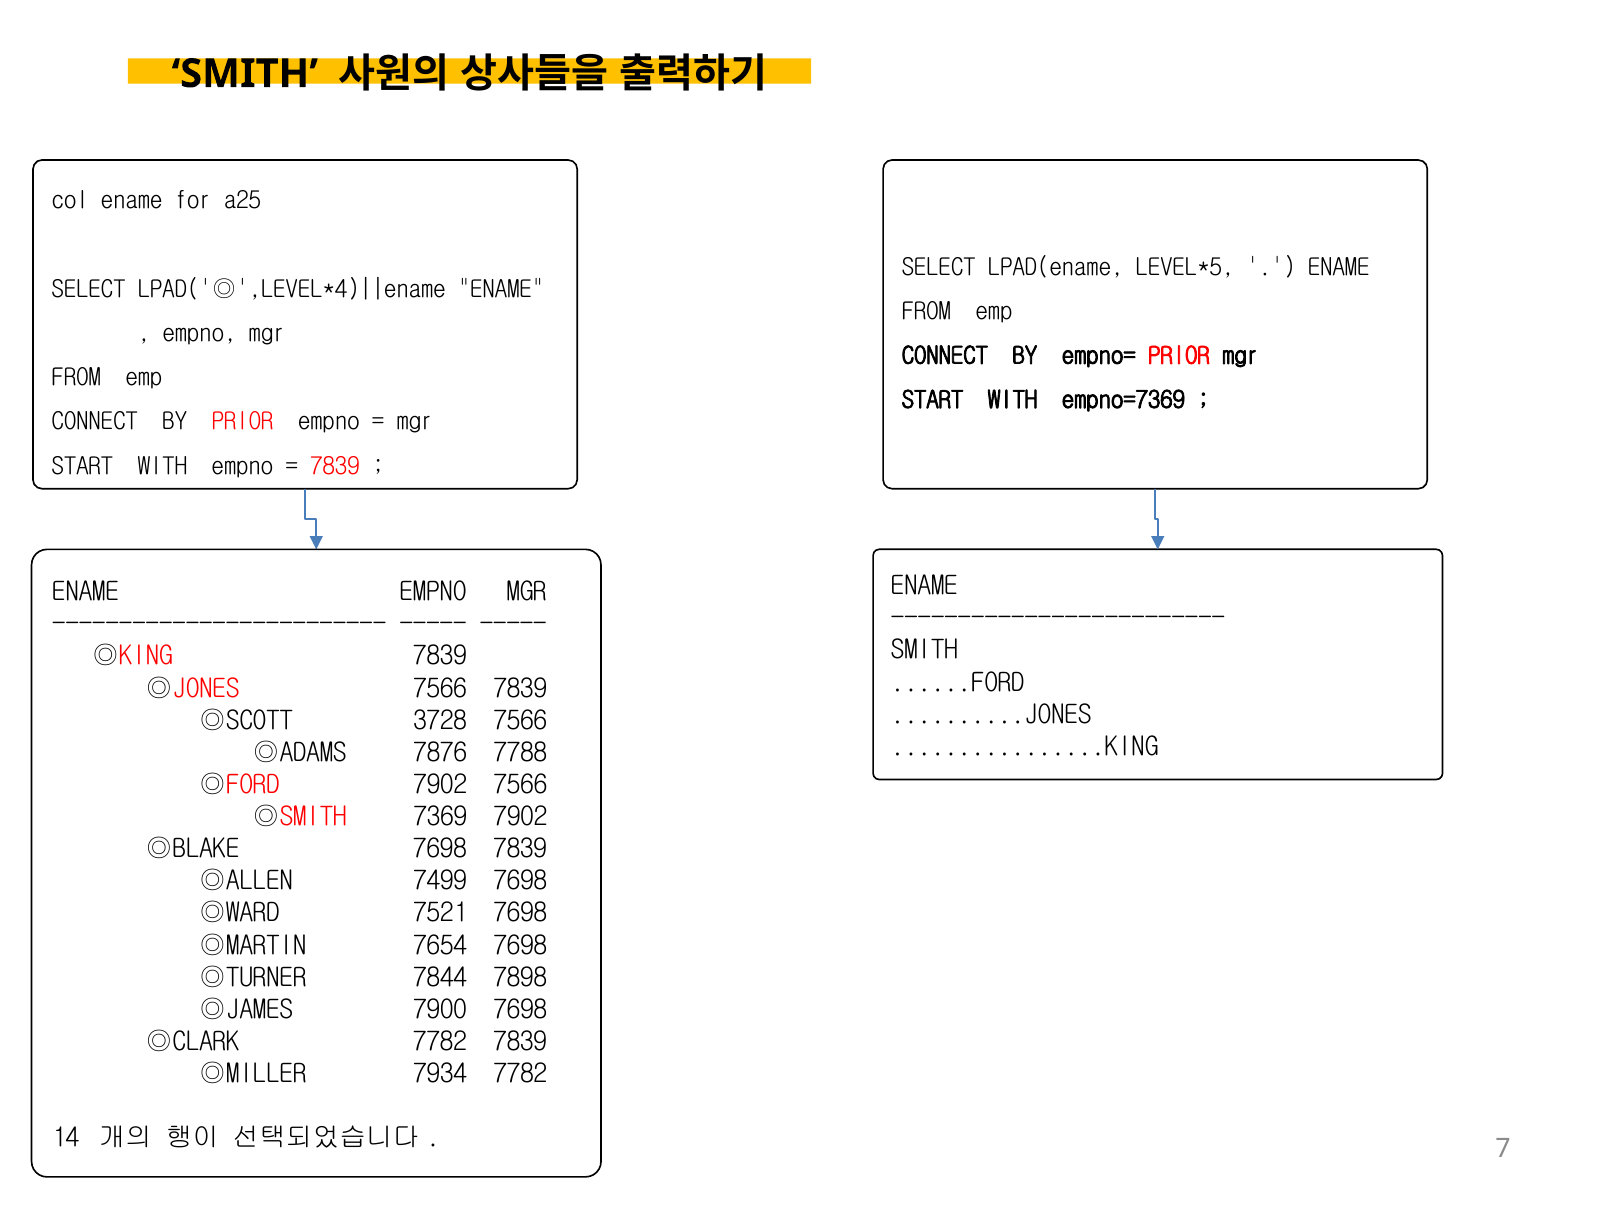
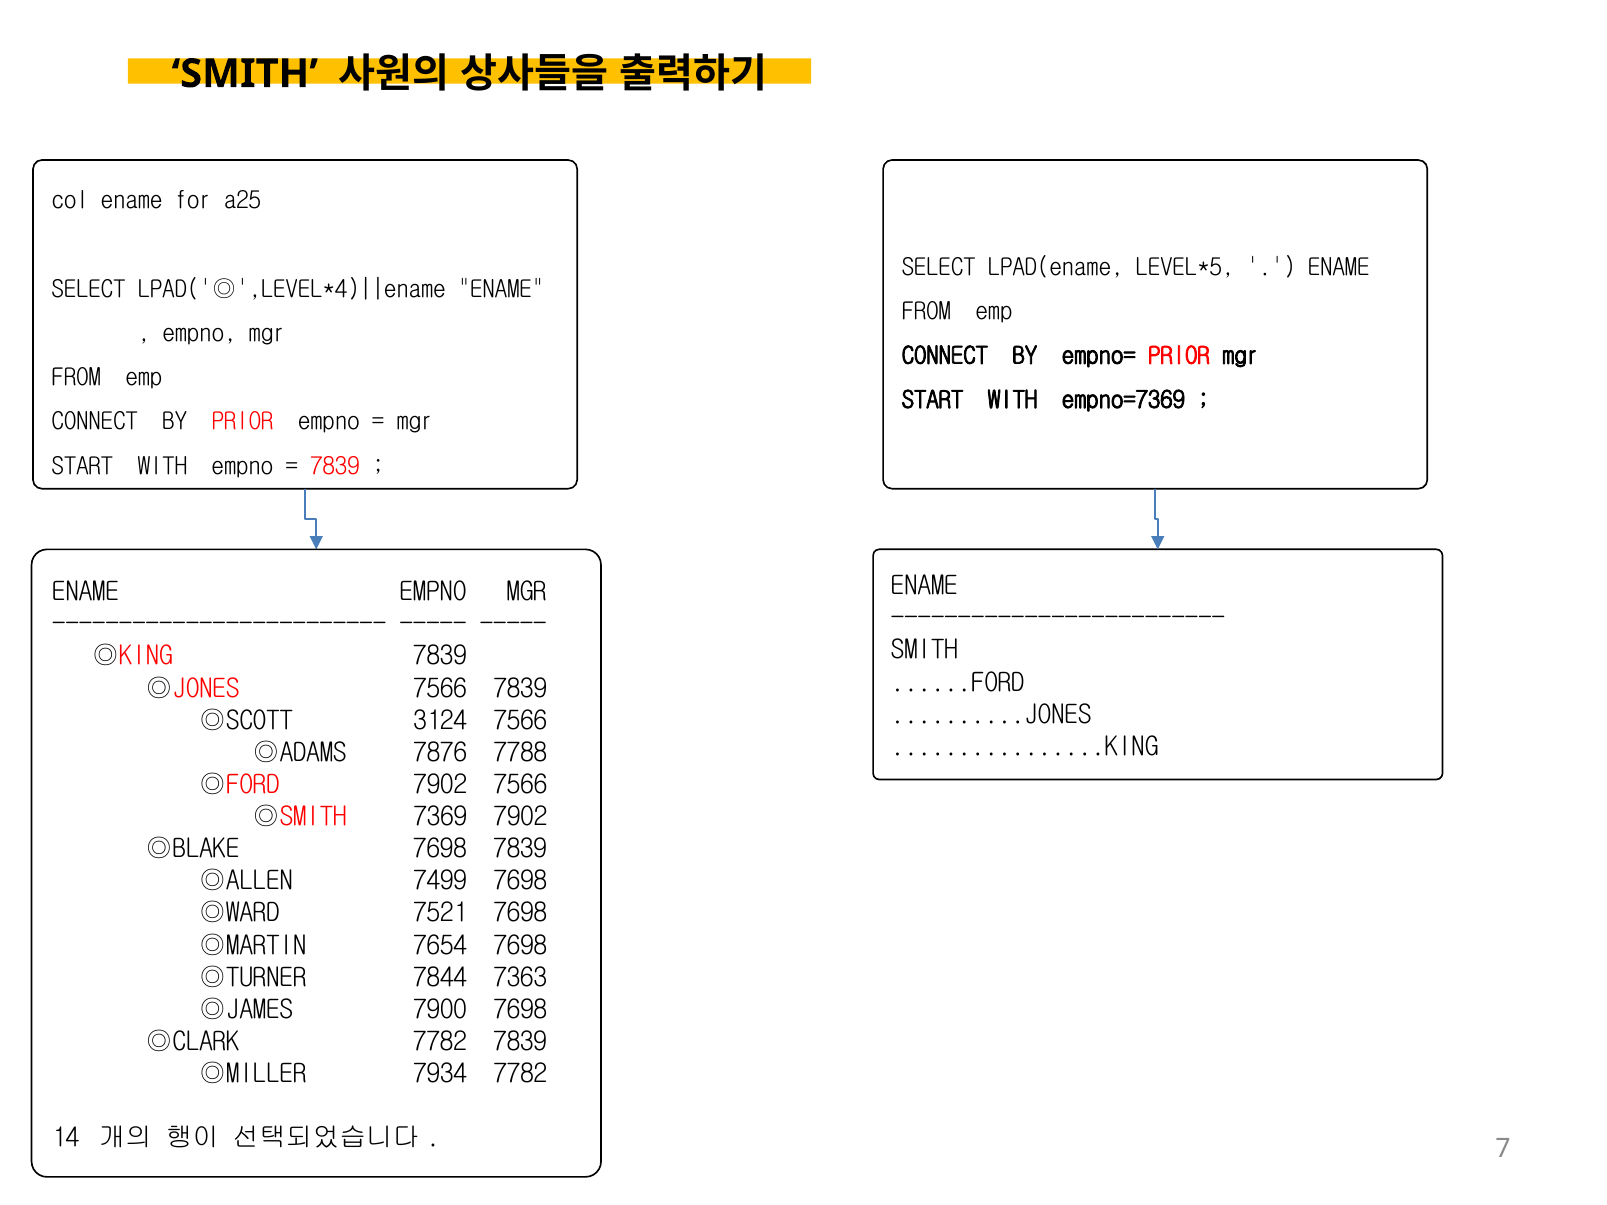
3728: 3728 -> 3124
7898: 7898 -> 7363
